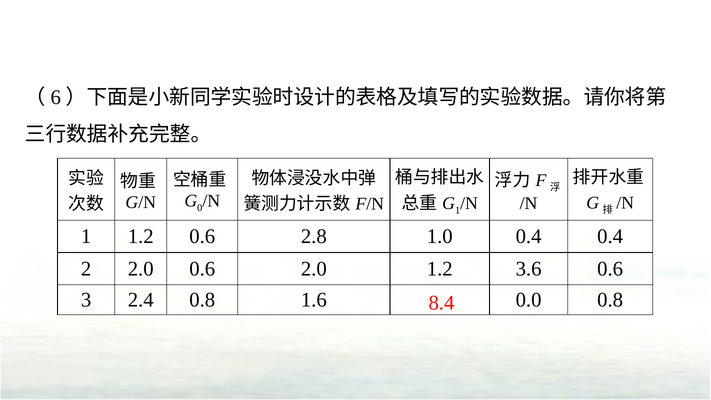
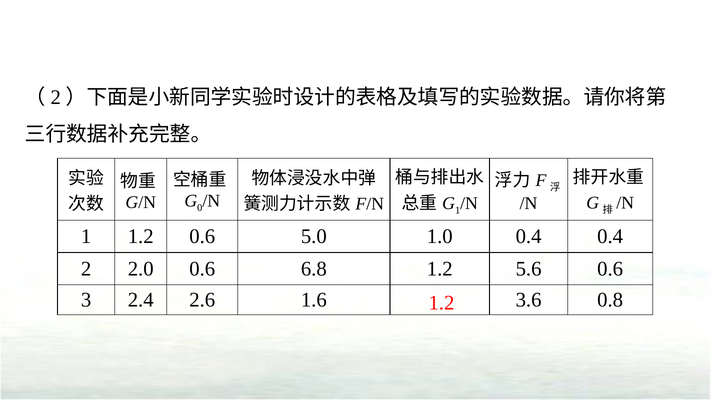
6 at (56, 97): 6 -> 2
2.8: 2.8 -> 5.0
0.6 2.0: 2.0 -> 6.8
3.6: 3.6 -> 5.6
2.4 0.8: 0.8 -> 2.6
0.0: 0.0 -> 3.6
8.4 at (441, 303): 8.4 -> 1.2
